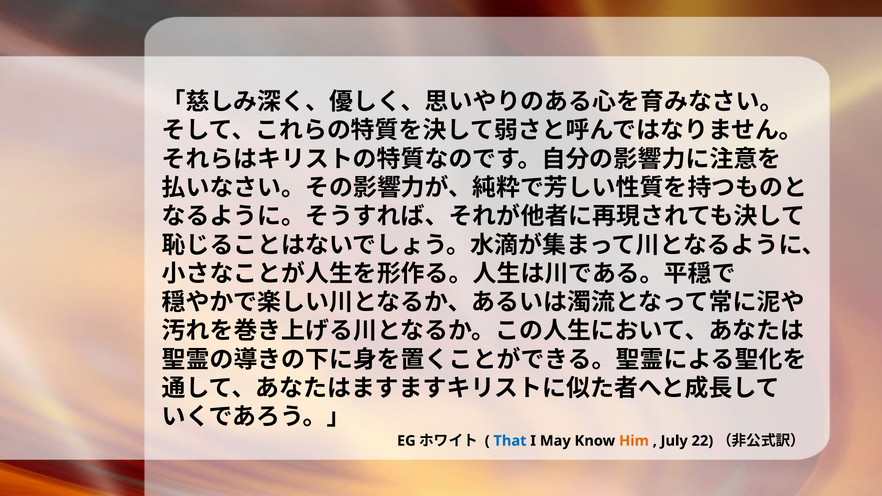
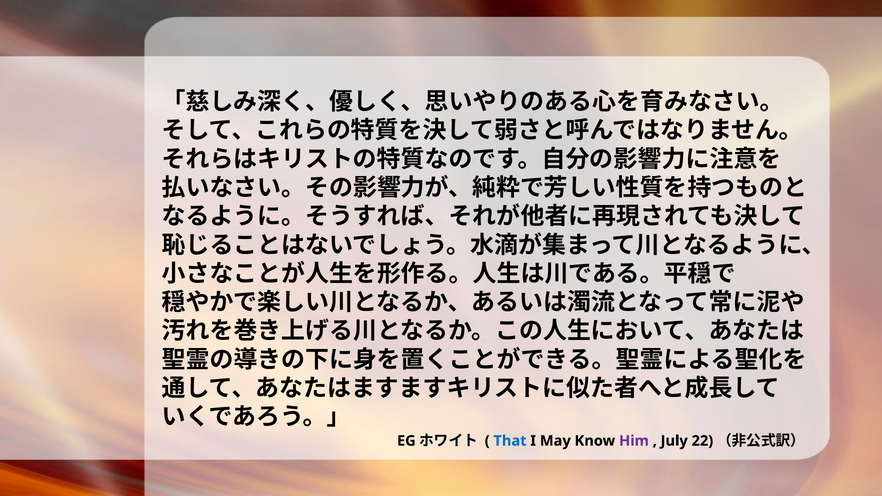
Him colour: orange -> purple
